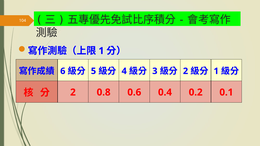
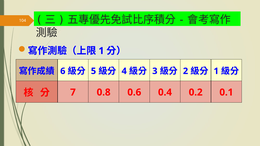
2 at (73, 92): 2 -> 7
